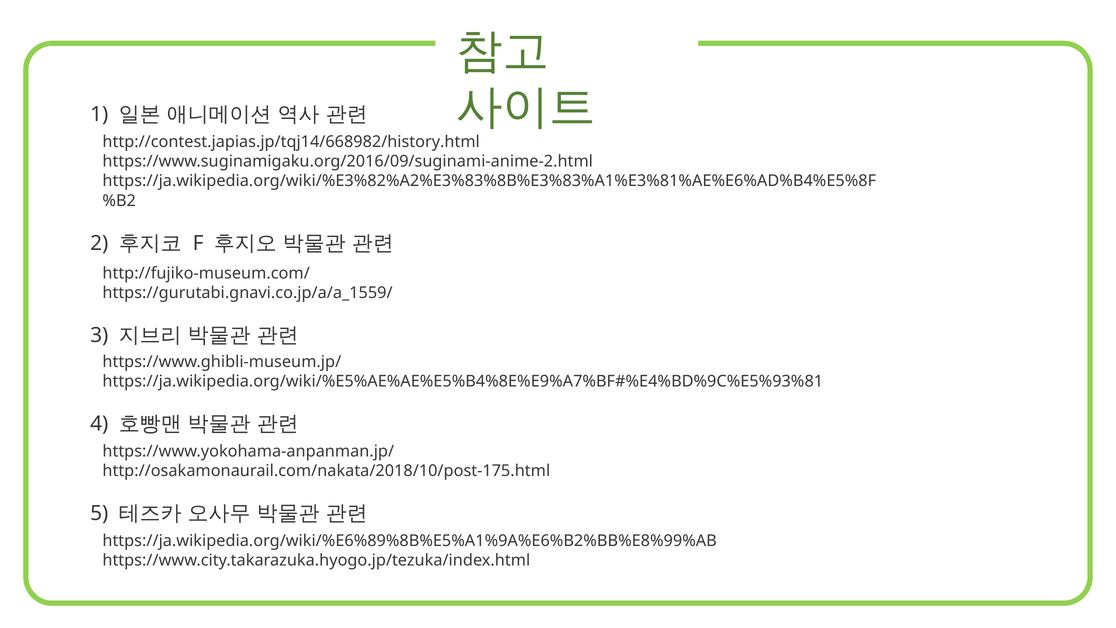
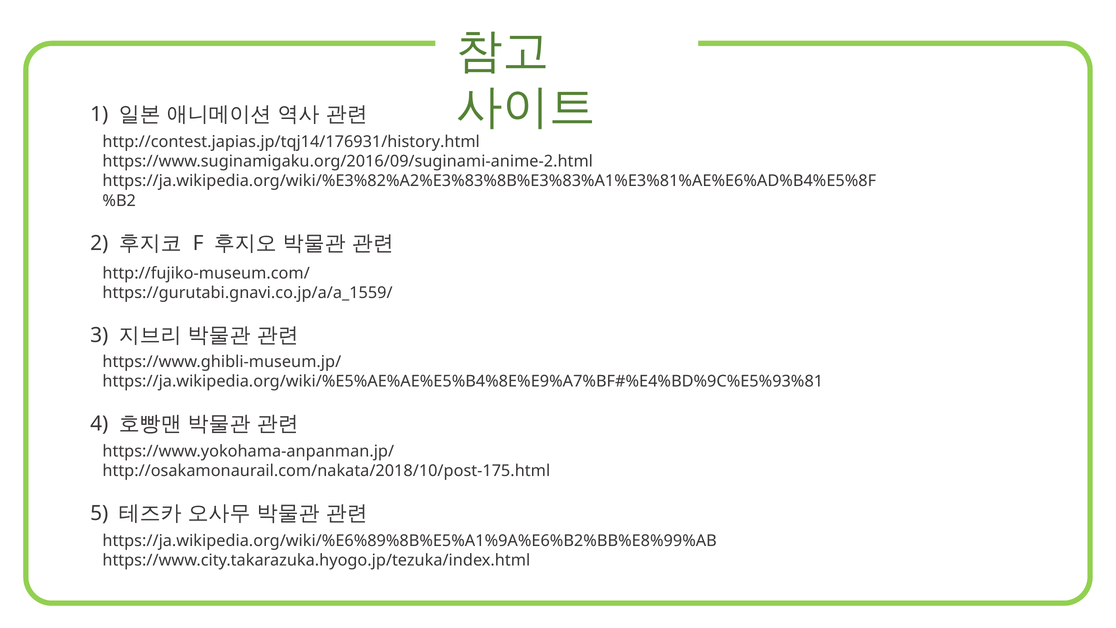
http://contest.japias.jp/tqj14/668982/history.html: http://contest.japias.jp/tqj14/668982/history.html -> http://contest.japias.jp/tqj14/176931/history.html
